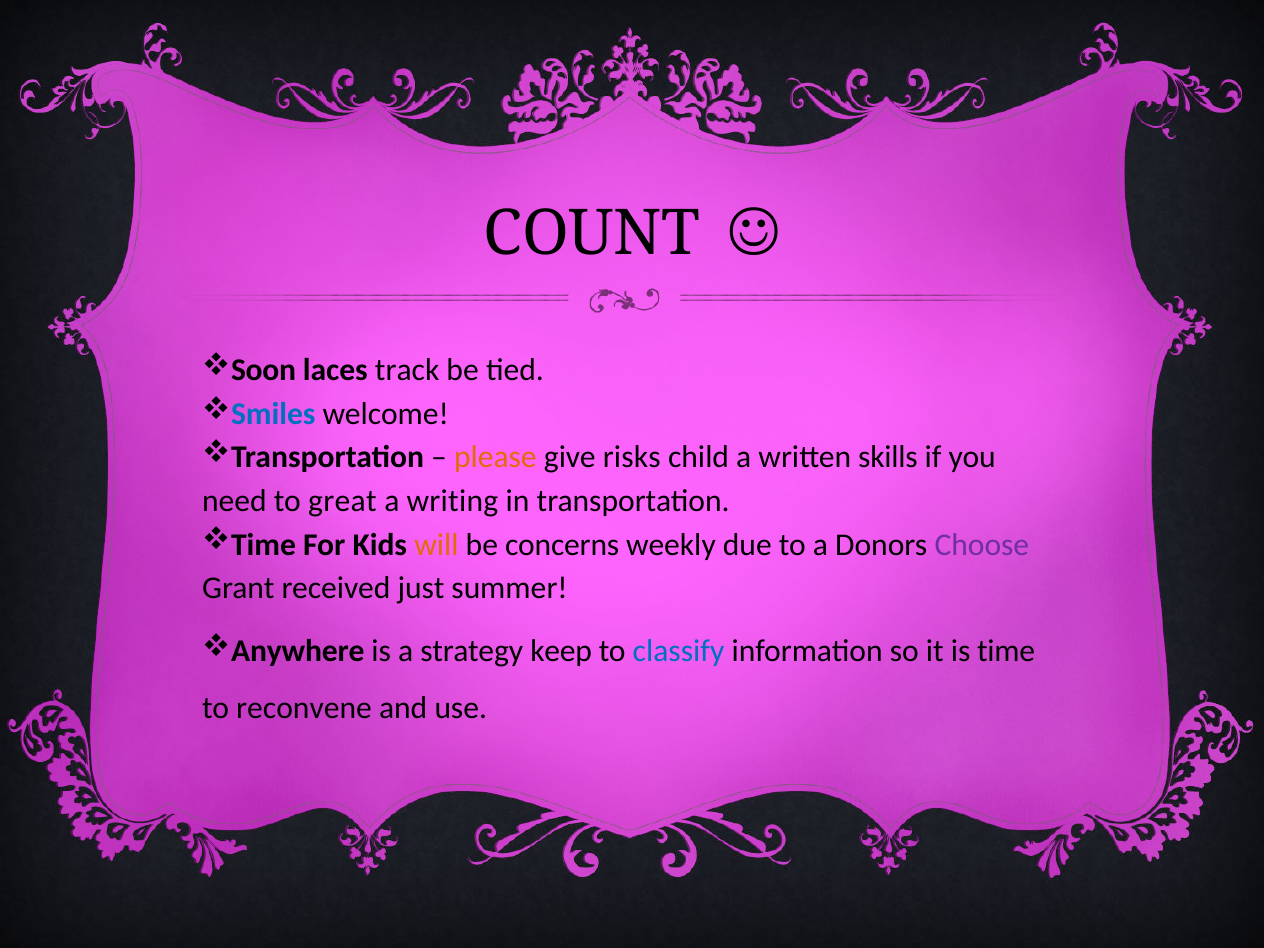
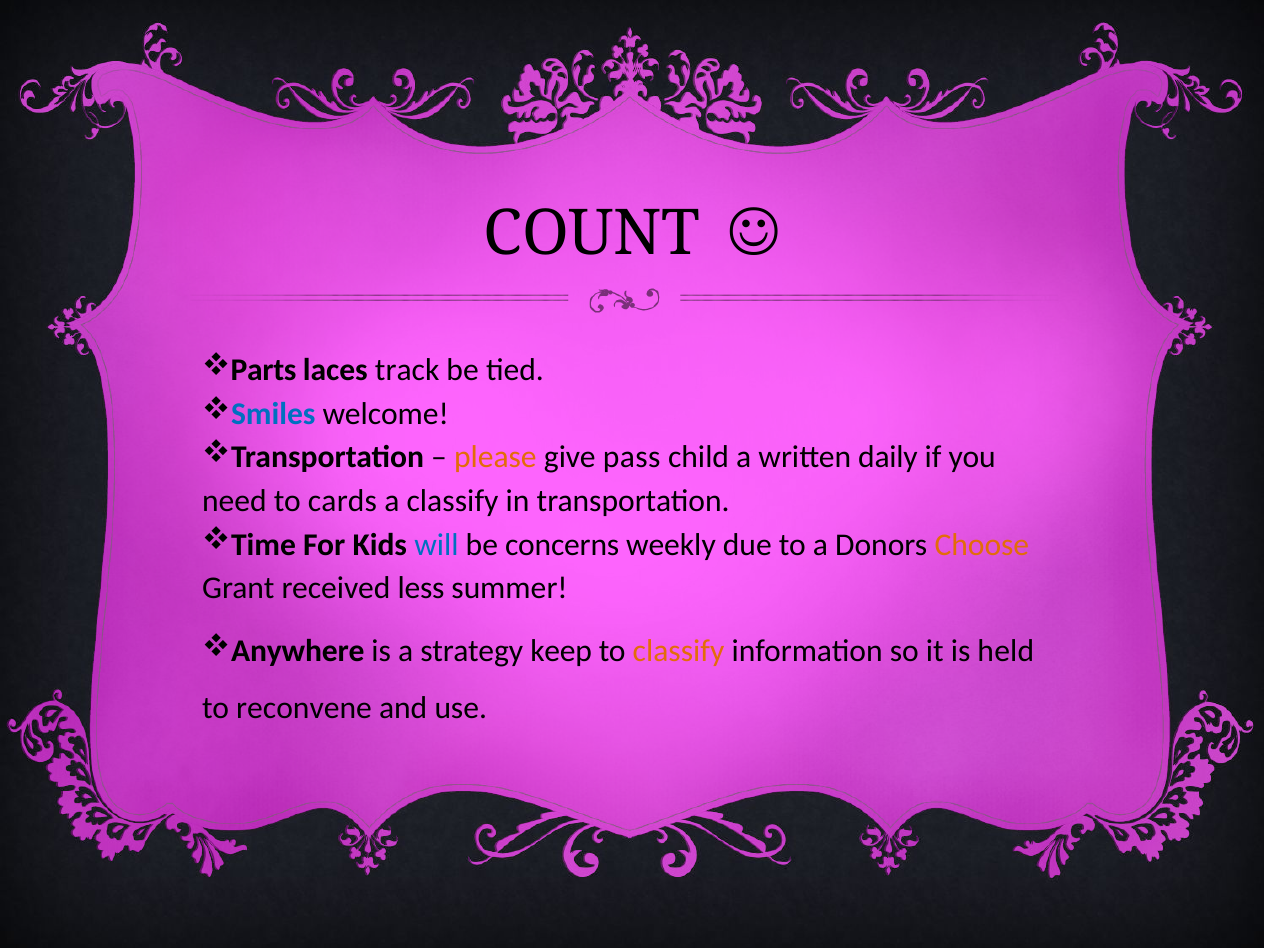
Soon: Soon -> Parts
risks: risks -> pass
skills: skills -> daily
great: great -> cards
a writing: writing -> classify
will colour: orange -> blue
Choose colour: purple -> orange
just: just -> less
classify at (679, 651) colour: blue -> orange
is time: time -> held
